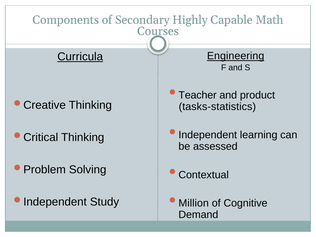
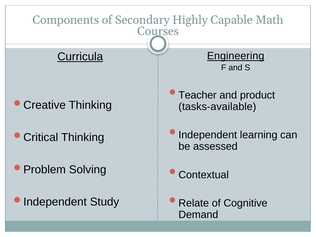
tasks-statistics: tasks-statistics -> tasks-available
Million: Million -> Relate
